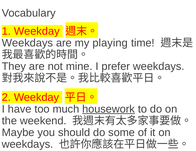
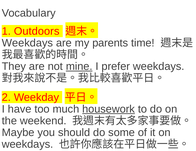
1 Weekday: Weekday -> Outdoors
playing: playing -> parents
mine underline: none -> present
